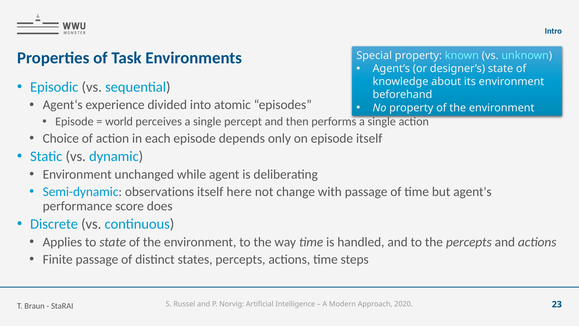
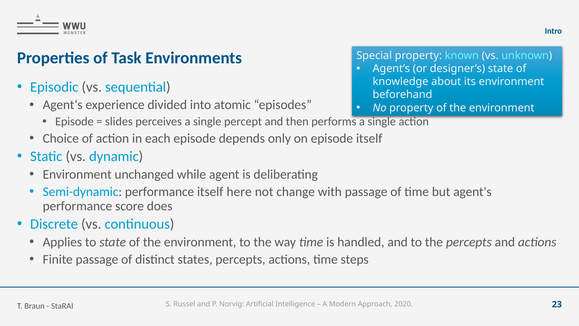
world: world -> slides
Semi-dynamic observations: observations -> performance
